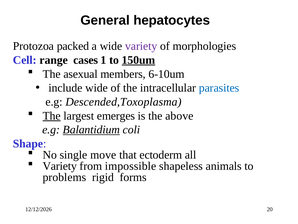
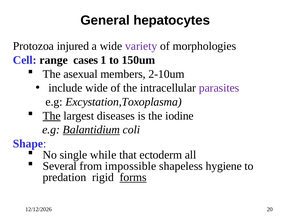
packed: packed -> injured
150um underline: present -> none
6-10um: 6-10um -> 2-10um
parasites colour: blue -> purple
Descended,Toxoplasma: Descended,Toxoplasma -> Excystation,Toxoplasma
emerges: emerges -> diseases
above: above -> iodine
move: move -> while
Variety at (60, 166): Variety -> Several
animals: animals -> hygiene
problems: problems -> predation
forms underline: none -> present
